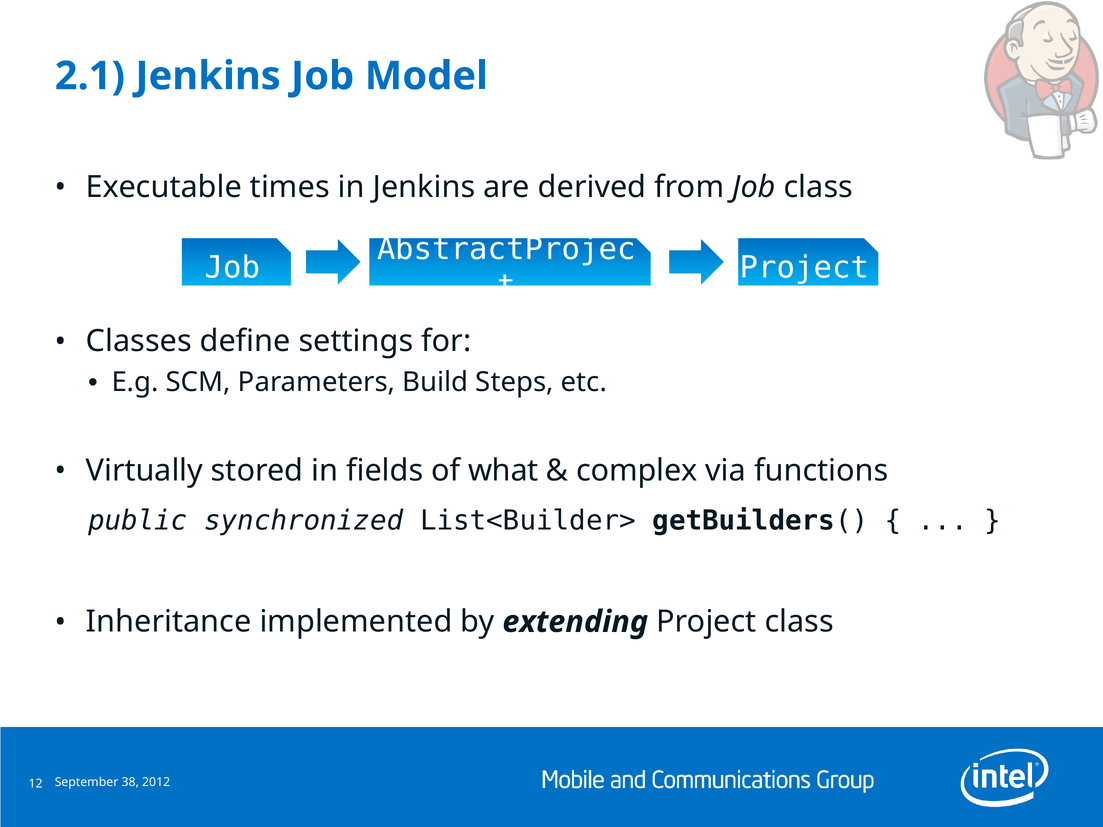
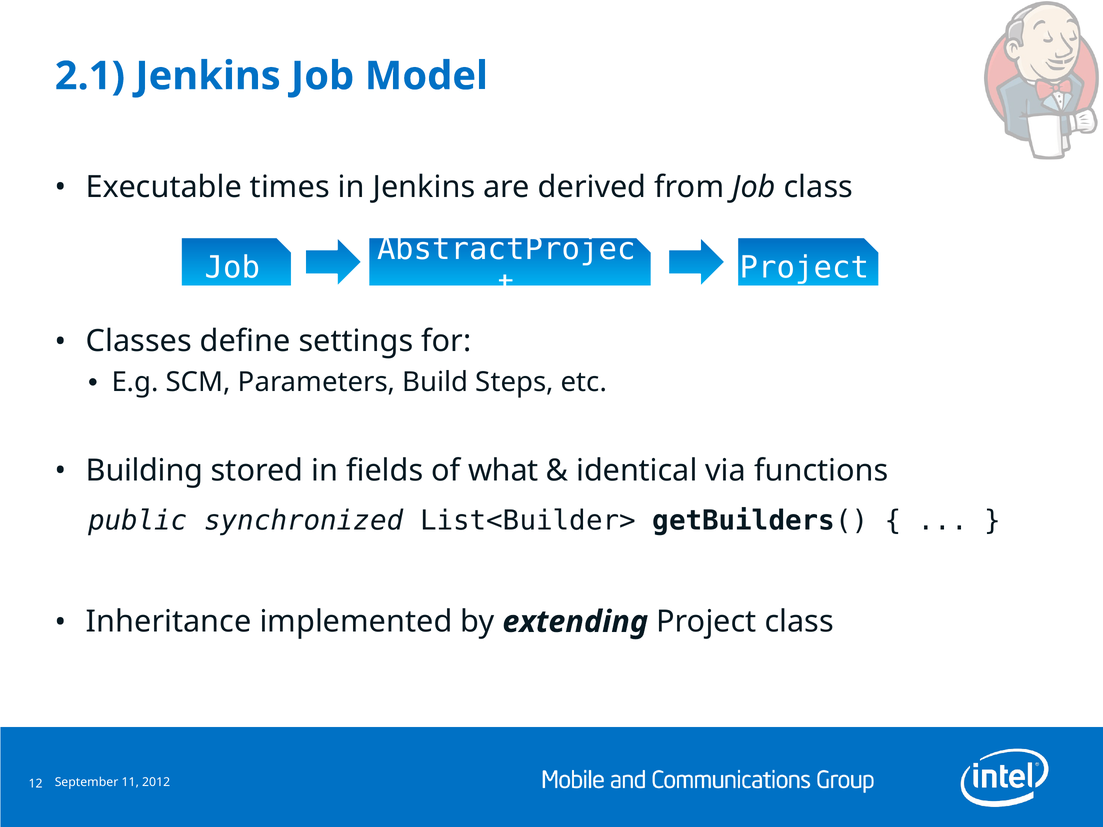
Virtually: Virtually -> Building
complex: complex -> identical
38: 38 -> 11
